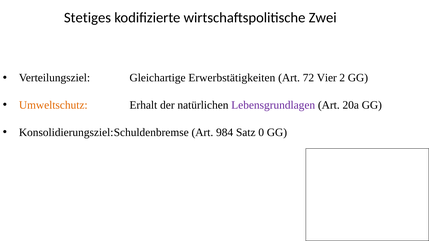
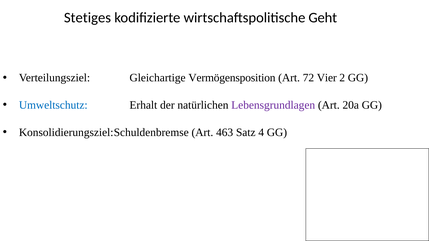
Zwei: Zwei -> Geht
Erwerbstätigkeiten: Erwerbstätigkeiten -> Vermögensposition
Umweltschutz colour: orange -> blue
984: 984 -> 463
0: 0 -> 4
